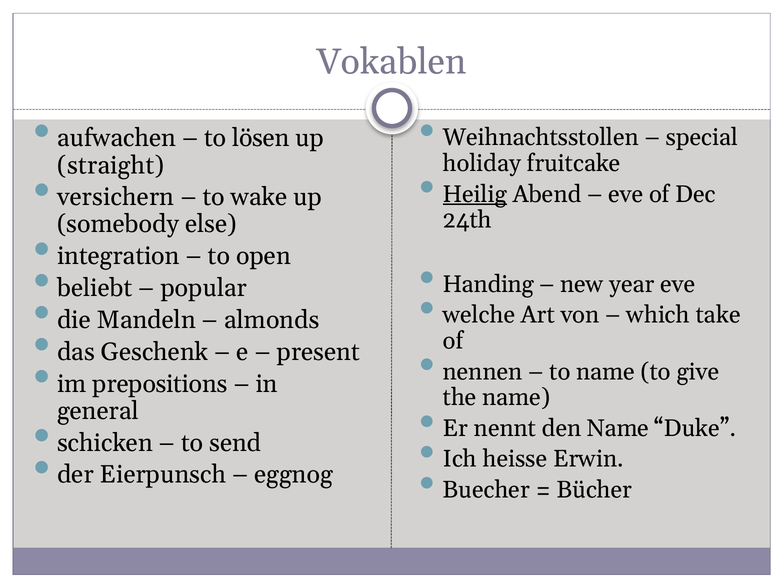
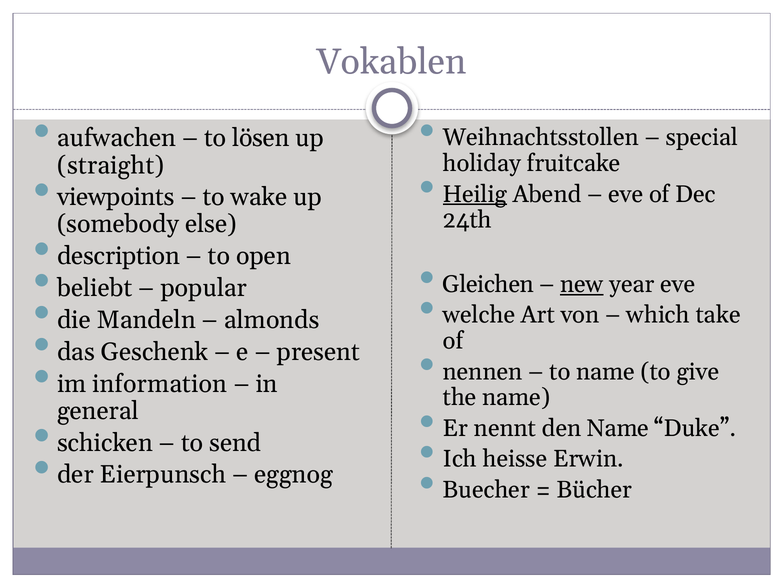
versichern: versichern -> viewpoints
integration: integration -> description
Handing: Handing -> Gleichen
new underline: none -> present
prepositions: prepositions -> information
